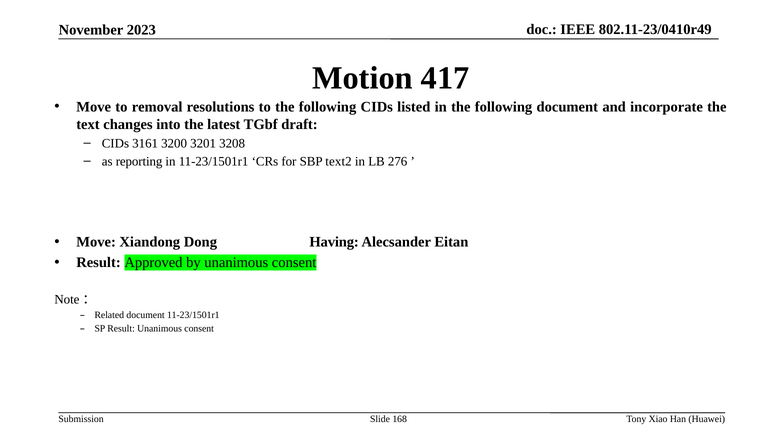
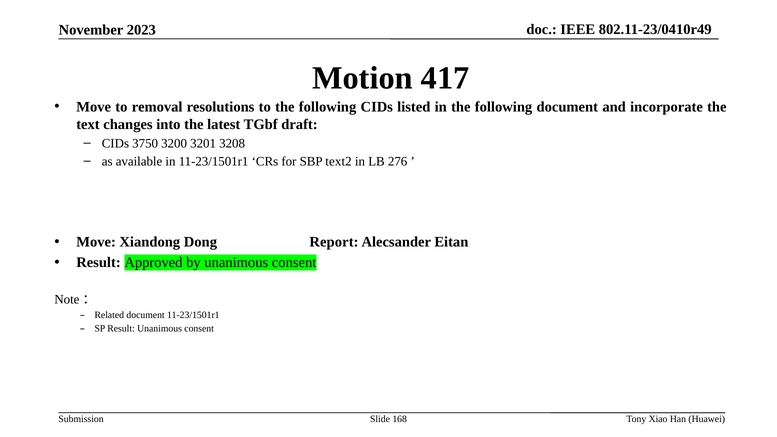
3161: 3161 -> 3750
reporting: reporting -> available
Having: Having -> Report
